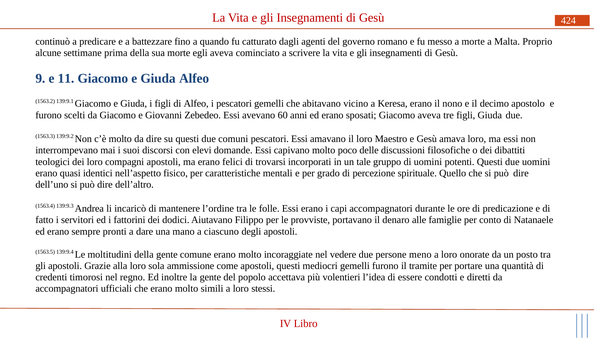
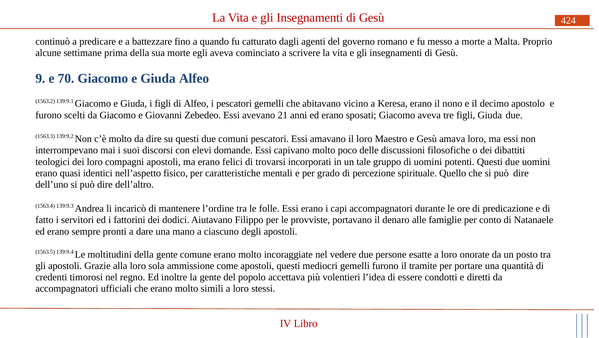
11: 11 -> 70
60: 60 -> 21
meno: meno -> esatte
